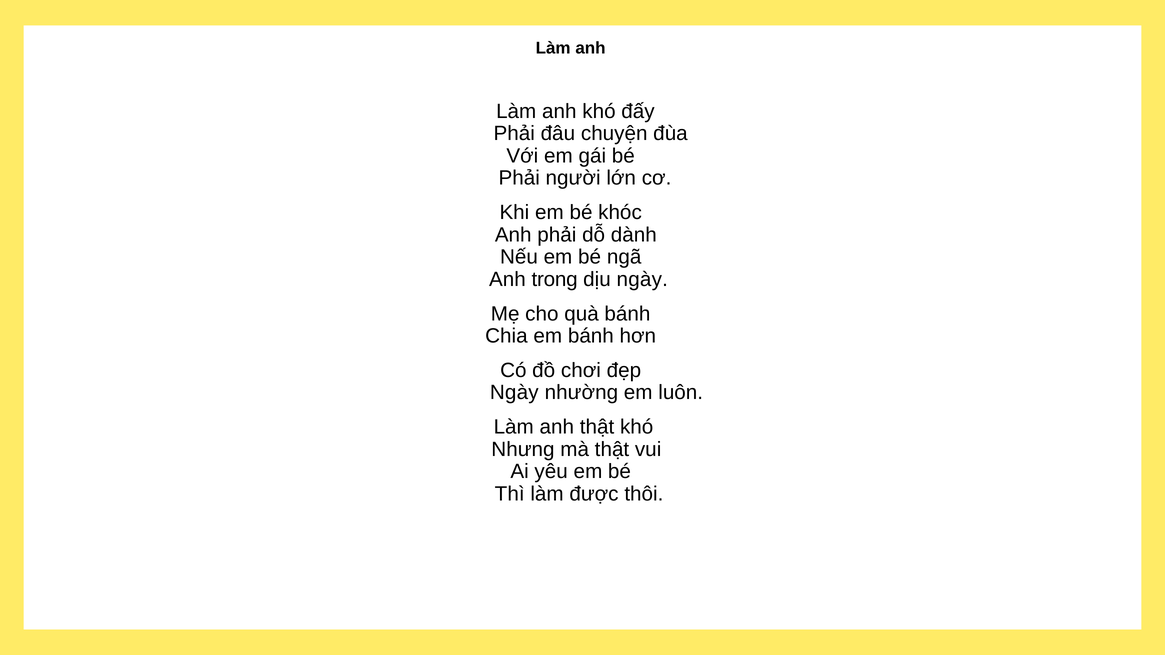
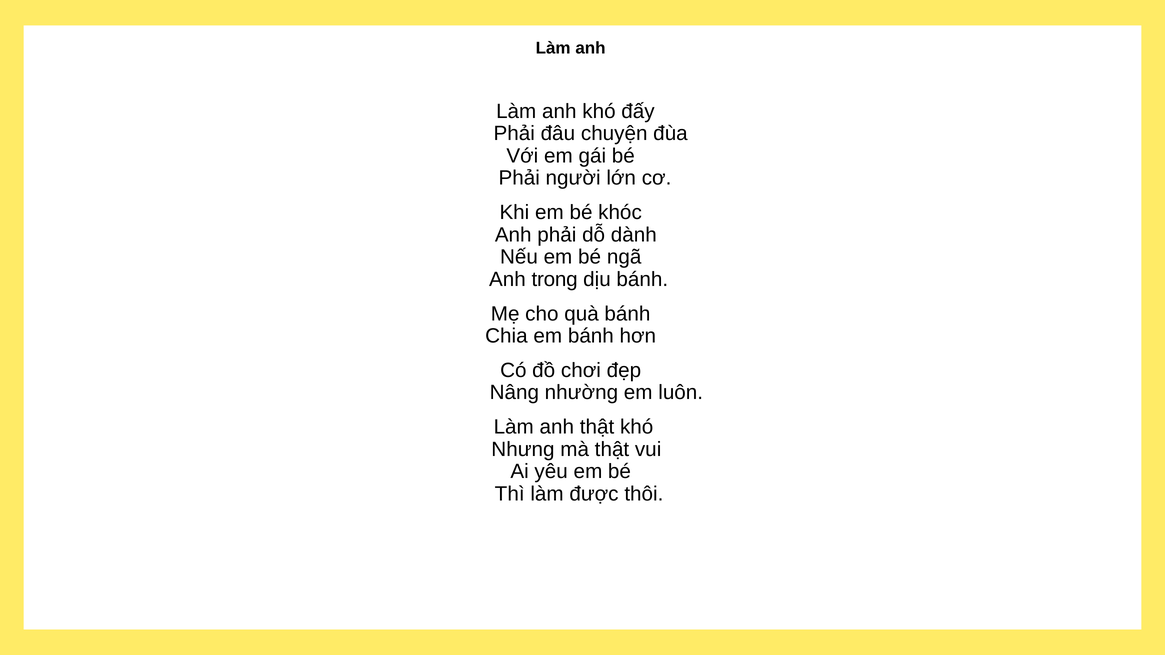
dịu ngày: ngày -> bánh
Ngày at (514, 393): Ngày -> Nâng
